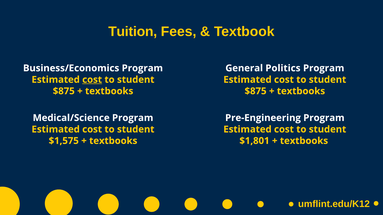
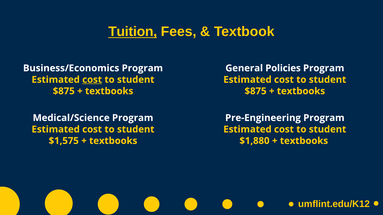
Tuition underline: none -> present
Politics: Politics -> Policies
$1,801: $1,801 -> $1,880
